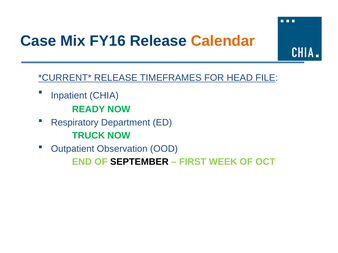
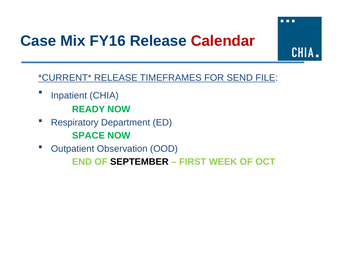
Calendar colour: orange -> red
HEAD: HEAD -> SEND
TRUCK: TRUCK -> SPACE
